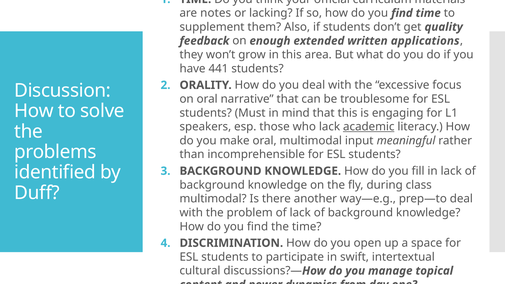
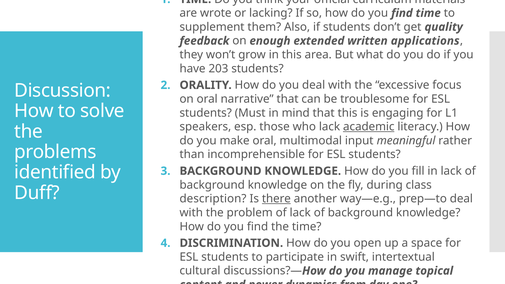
notes: notes -> wrote
441: 441 -> 203
multimodal at (213, 199): multimodal -> description
there underline: none -> present
